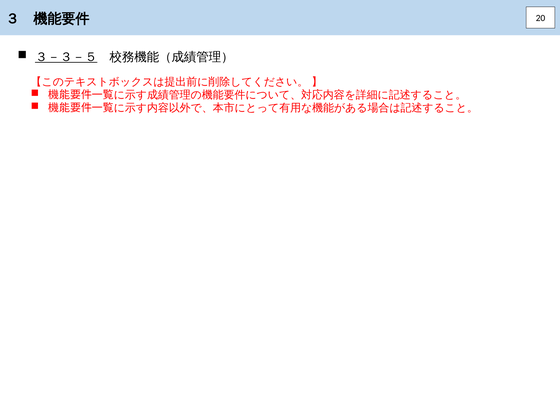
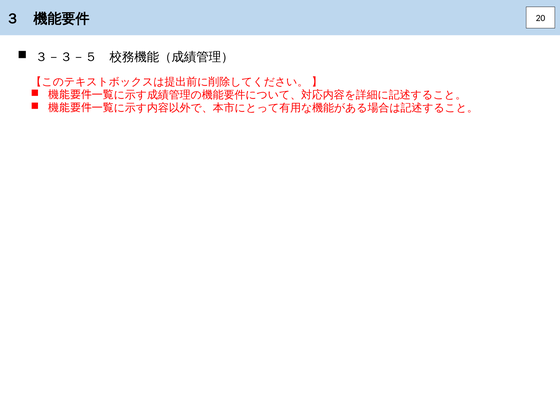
３－３－５ underline: present -> none
